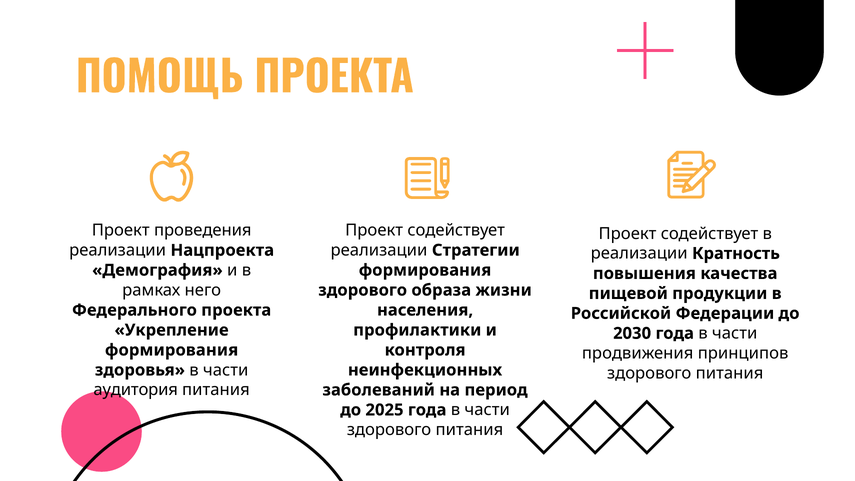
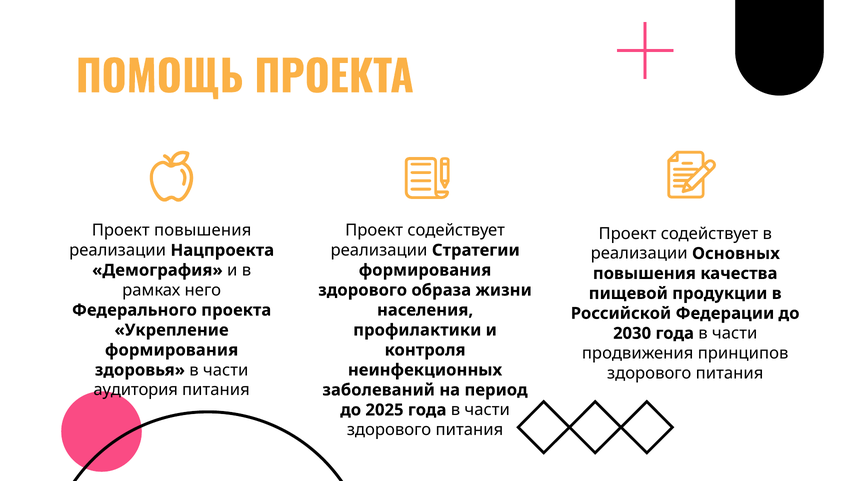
Проект проведения: проведения -> повышения
Кратность: Кратность -> Основных
